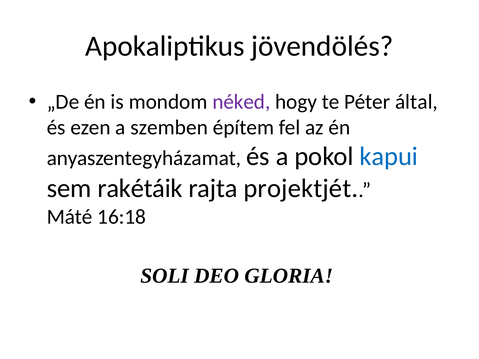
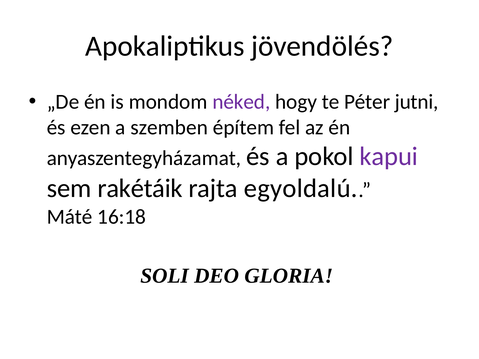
által: által -> jutni
kapui colour: blue -> purple
projektjét: projektjét -> egyoldalú
